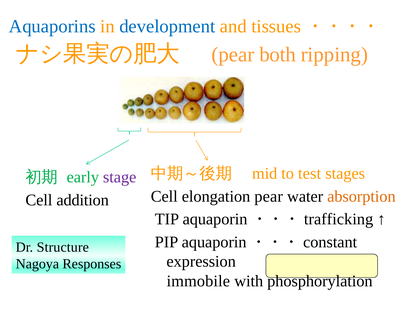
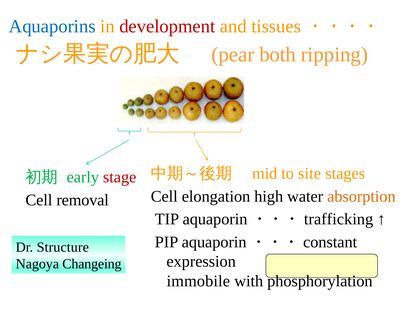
development colour: blue -> red
test: test -> site
stage colour: purple -> red
elongation pear: pear -> high
addition: addition -> removal
Responses: Responses -> Changeing
